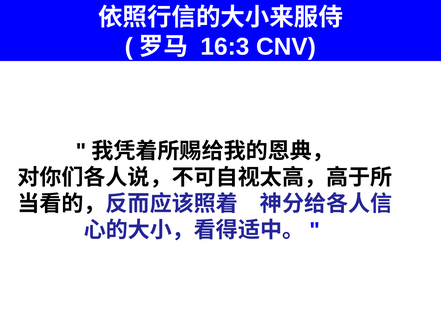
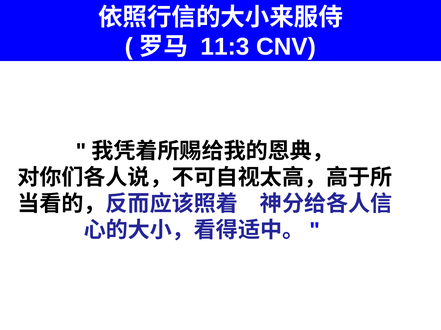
16:3: 16:3 -> 11:3
